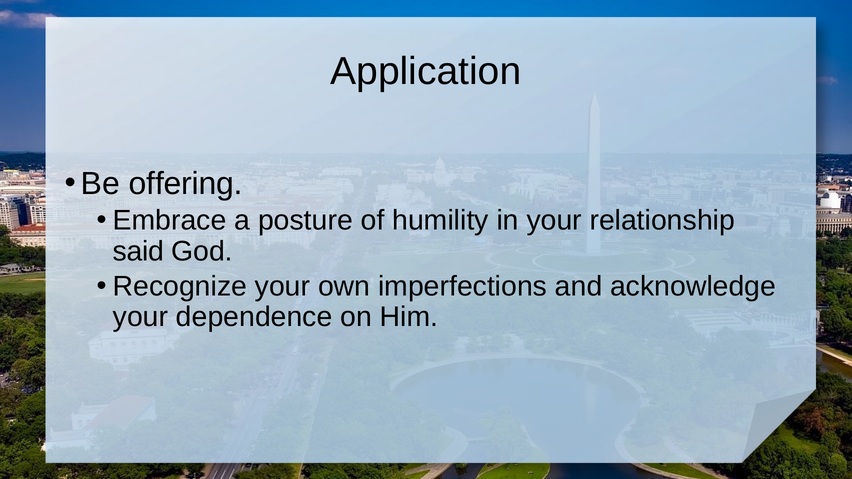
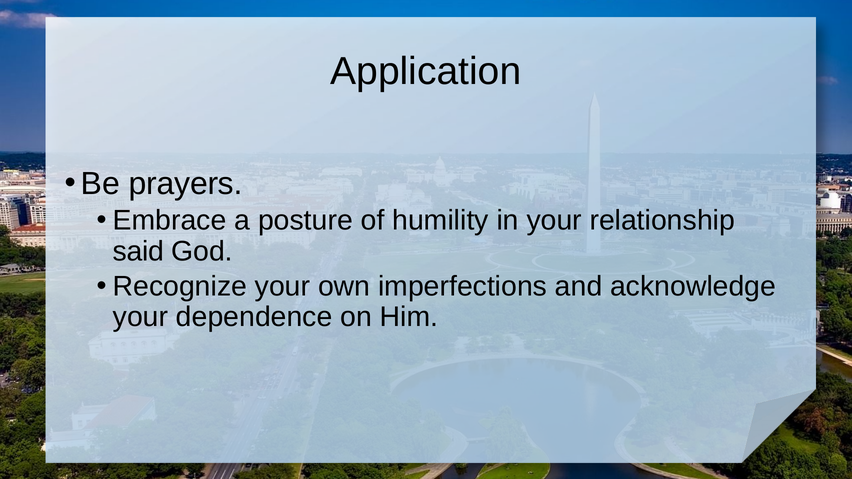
offering: offering -> prayers
